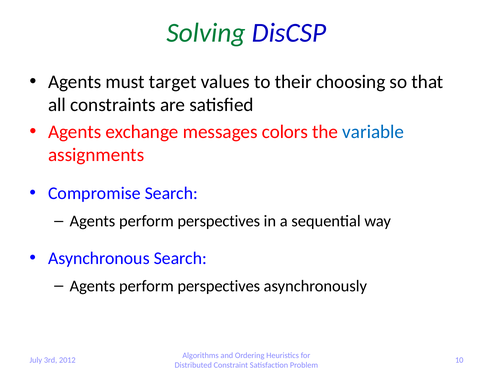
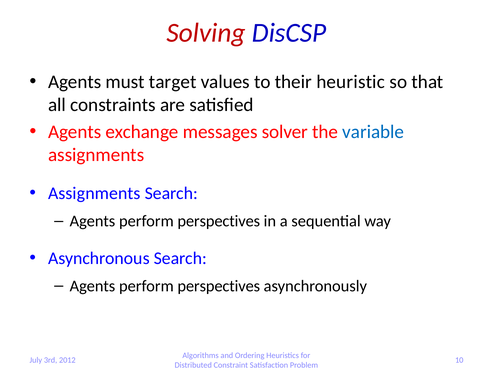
Solving colour: green -> red
choosing: choosing -> heuristic
colors: colors -> solver
Compromise at (94, 193): Compromise -> Assignments
